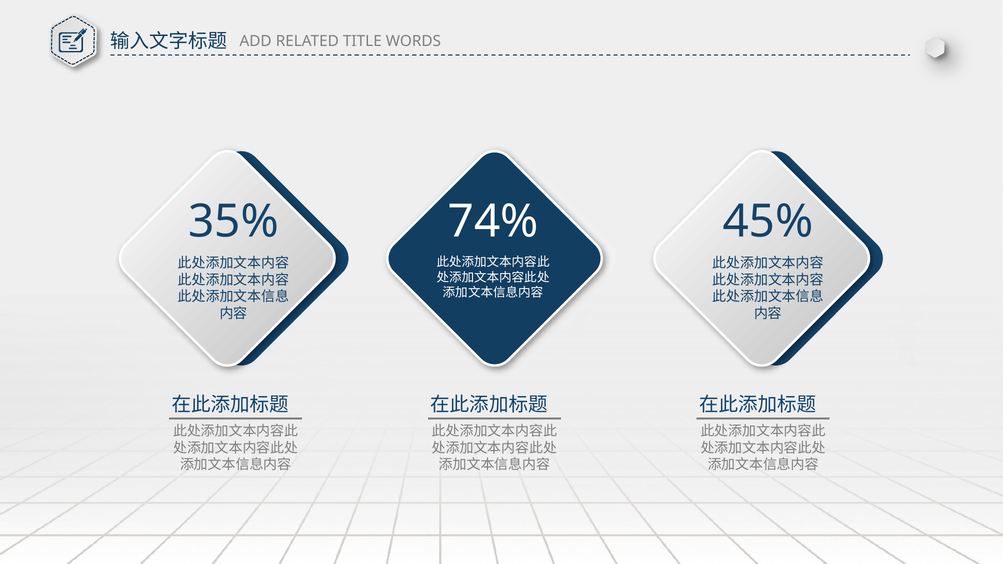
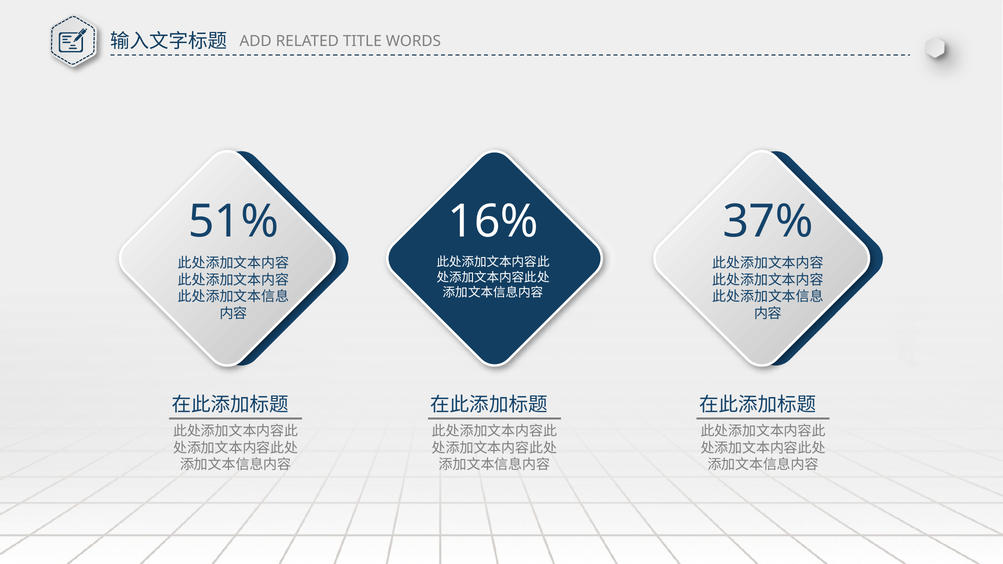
35%: 35% -> 51%
74%: 74% -> 16%
45%: 45% -> 37%
